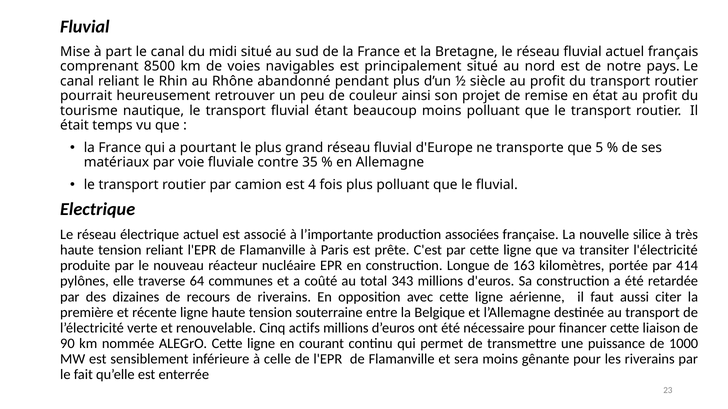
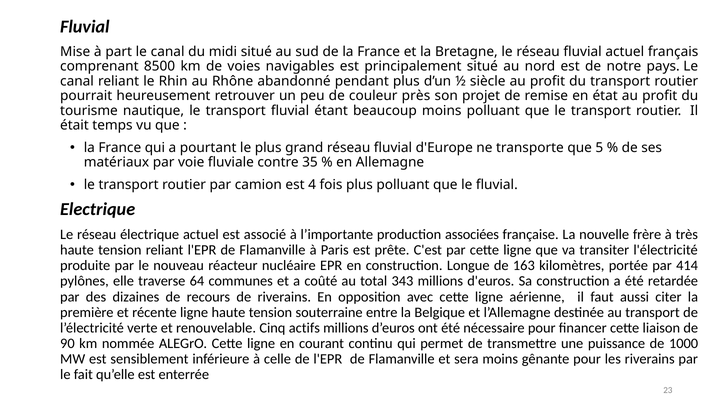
ainsi: ainsi -> près
silice: silice -> frère
